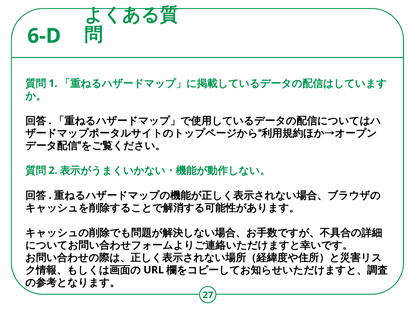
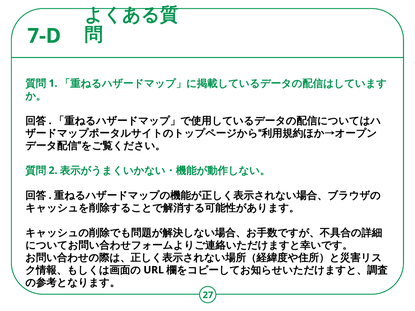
6-D: 6-D -> 7-D
